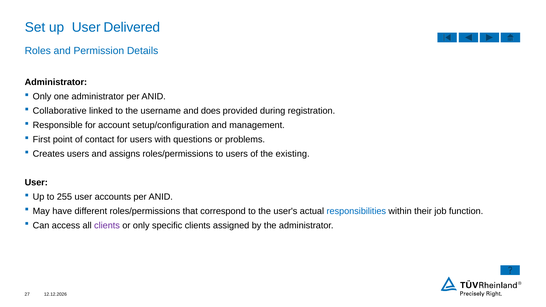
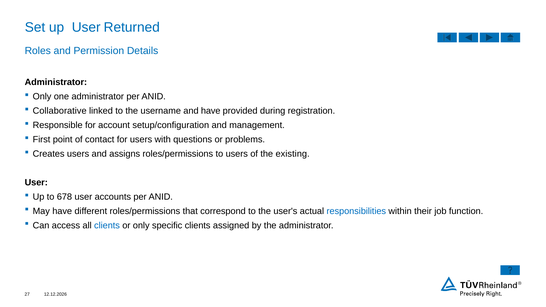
Delivered: Delivered -> Returned
and does: does -> have
255: 255 -> 678
clients at (107, 226) colour: purple -> blue
